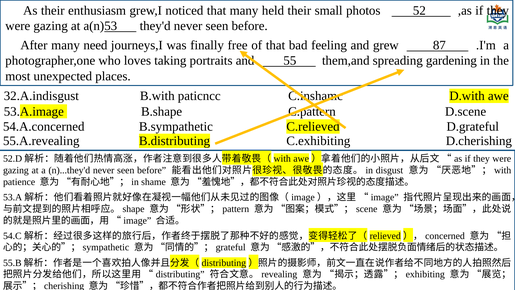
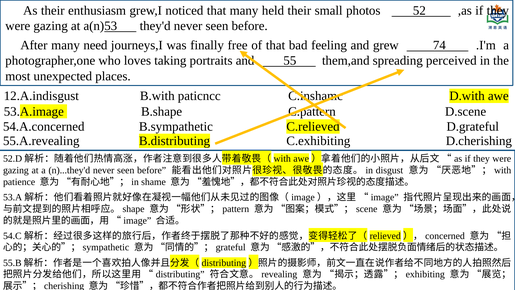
87: 87 -> 74
gardening: gardening -> perceived
32.A.indisgust: 32.A.indisgust -> 12.A.indisgust
